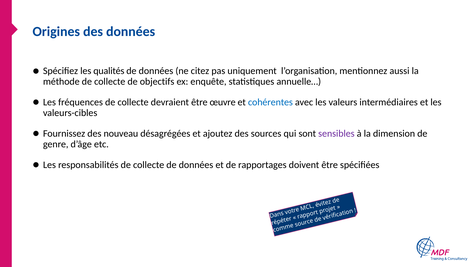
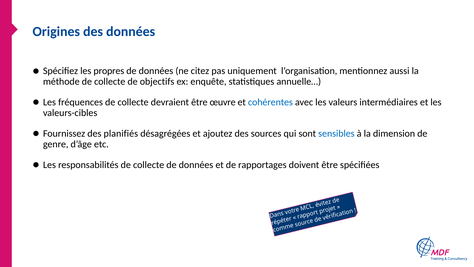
qualités: qualités -> propres
nouveau: nouveau -> planifiés
sensibles colour: purple -> blue
